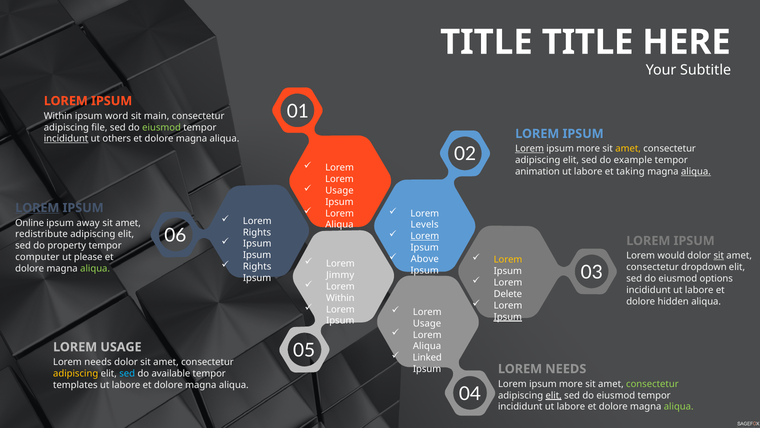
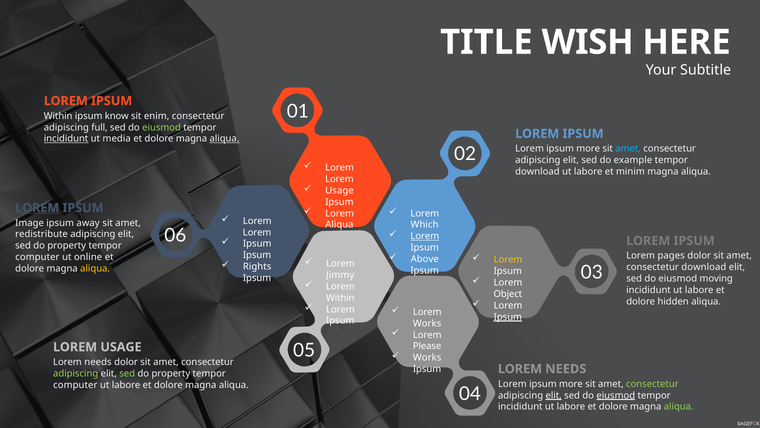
TITLE TITLE: TITLE -> WISH
word: word -> know
main: main -> enim
file: file -> full
others: others -> media
aliqua at (224, 139) underline: none -> present
Lorem at (530, 149) underline: present -> none
amet at (628, 149) colour: yellow -> light blue
animation at (538, 171): animation -> download
taking: taking -> minim
aliqua at (696, 171) underline: present -> none
Online: Online -> Image
Levels: Levels -> Which
Rights at (257, 232): Rights -> Lorem
would: would -> pages
sit at (719, 255) underline: present -> none
please: please -> online
consectetur dropdown: dropdown -> download
aliqua at (95, 268) colour: light green -> yellow
options: options -> moving
Delete: Delete -> Object
Usage at (427, 323): Usage -> Works
Aliqua at (427, 346): Aliqua -> Please
Linked at (427, 357): Linked -> Works
adipiscing at (76, 373) colour: yellow -> light green
sed at (127, 373) colour: light blue -> light green
available at (171, 373): available -> property
templates at (75, 384): templates -> computer
eiusmod at (616, 395) underline: none -> present
